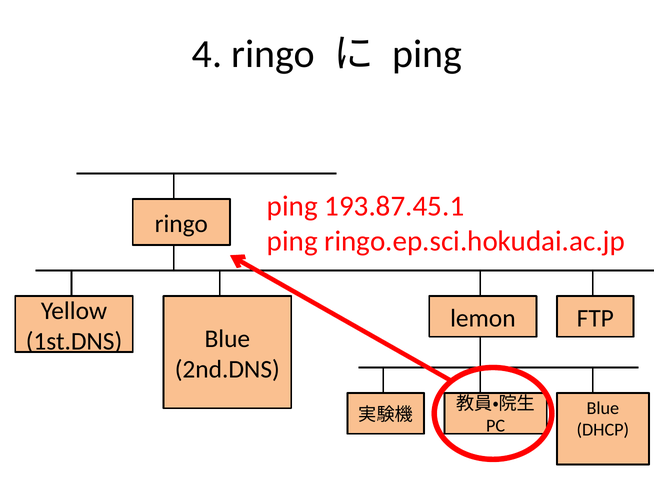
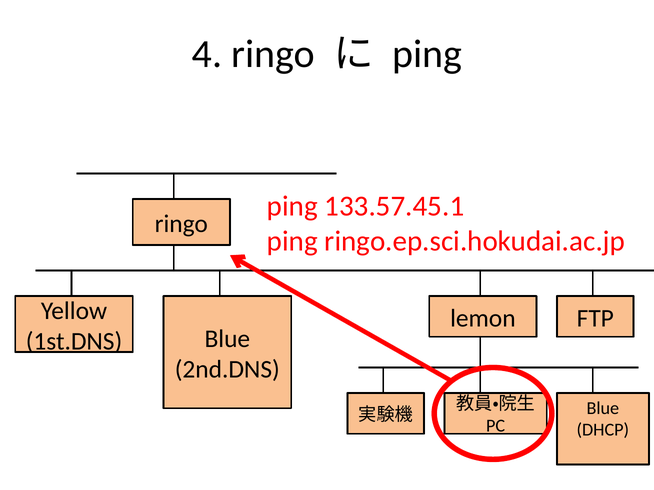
193.87.45.1: 193.87.45.1 -> 133.57.45.1
